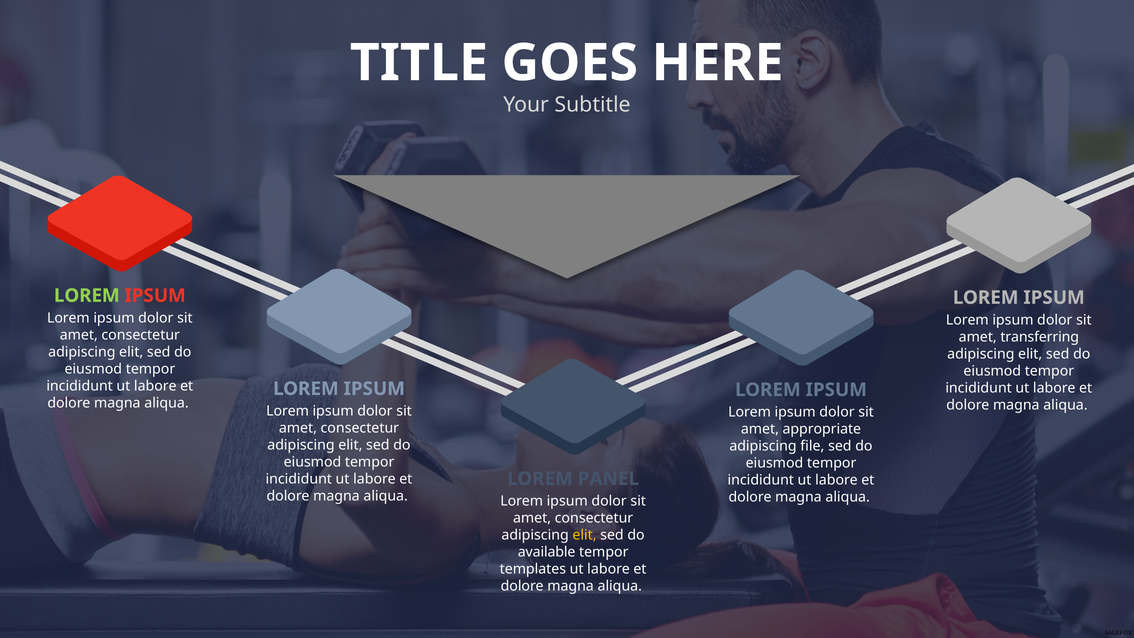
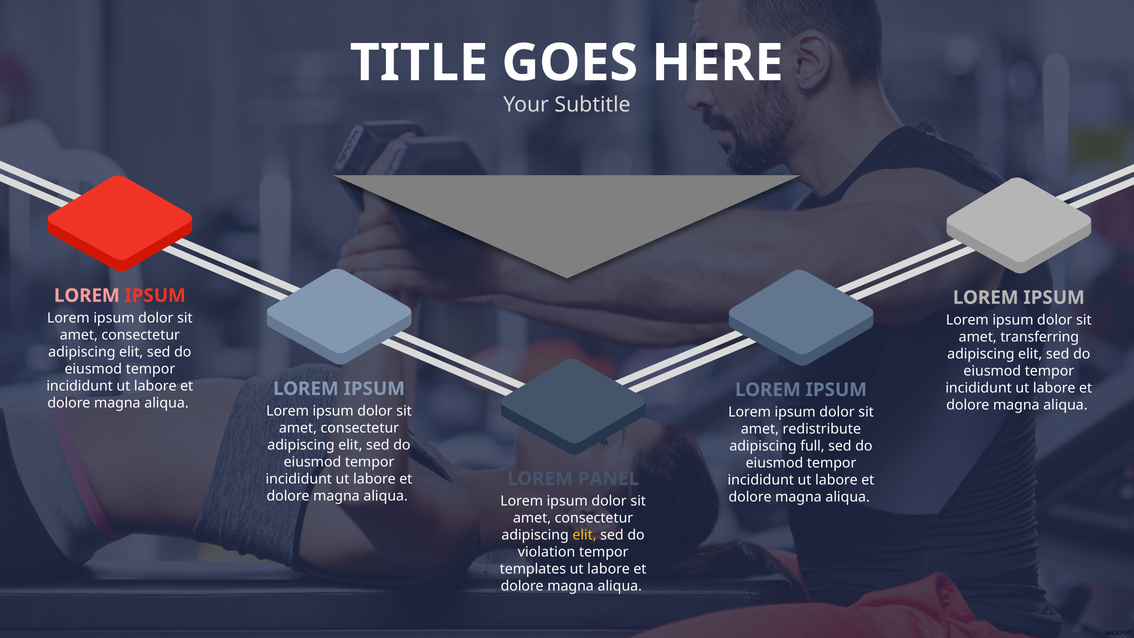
LOREM at (87, 296) colour: light green -> pink
appropriate: appropriate -> redistribute
file: file -> full
available: available -> violation
